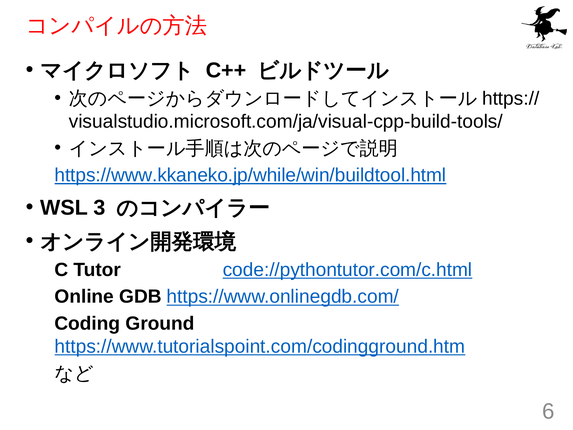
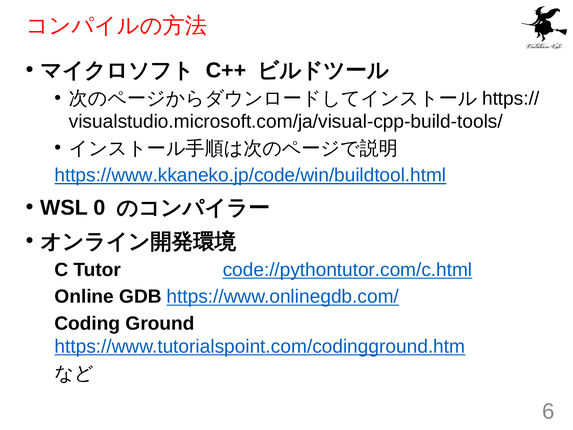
https://www.kkaneko.jp/while/win/buildtool.html: https://www.kkaneko.jp/while/win/buildtool.html -> https://www.kkaneko.jp/code/win/buildtool.html
3: 3 -> 0
